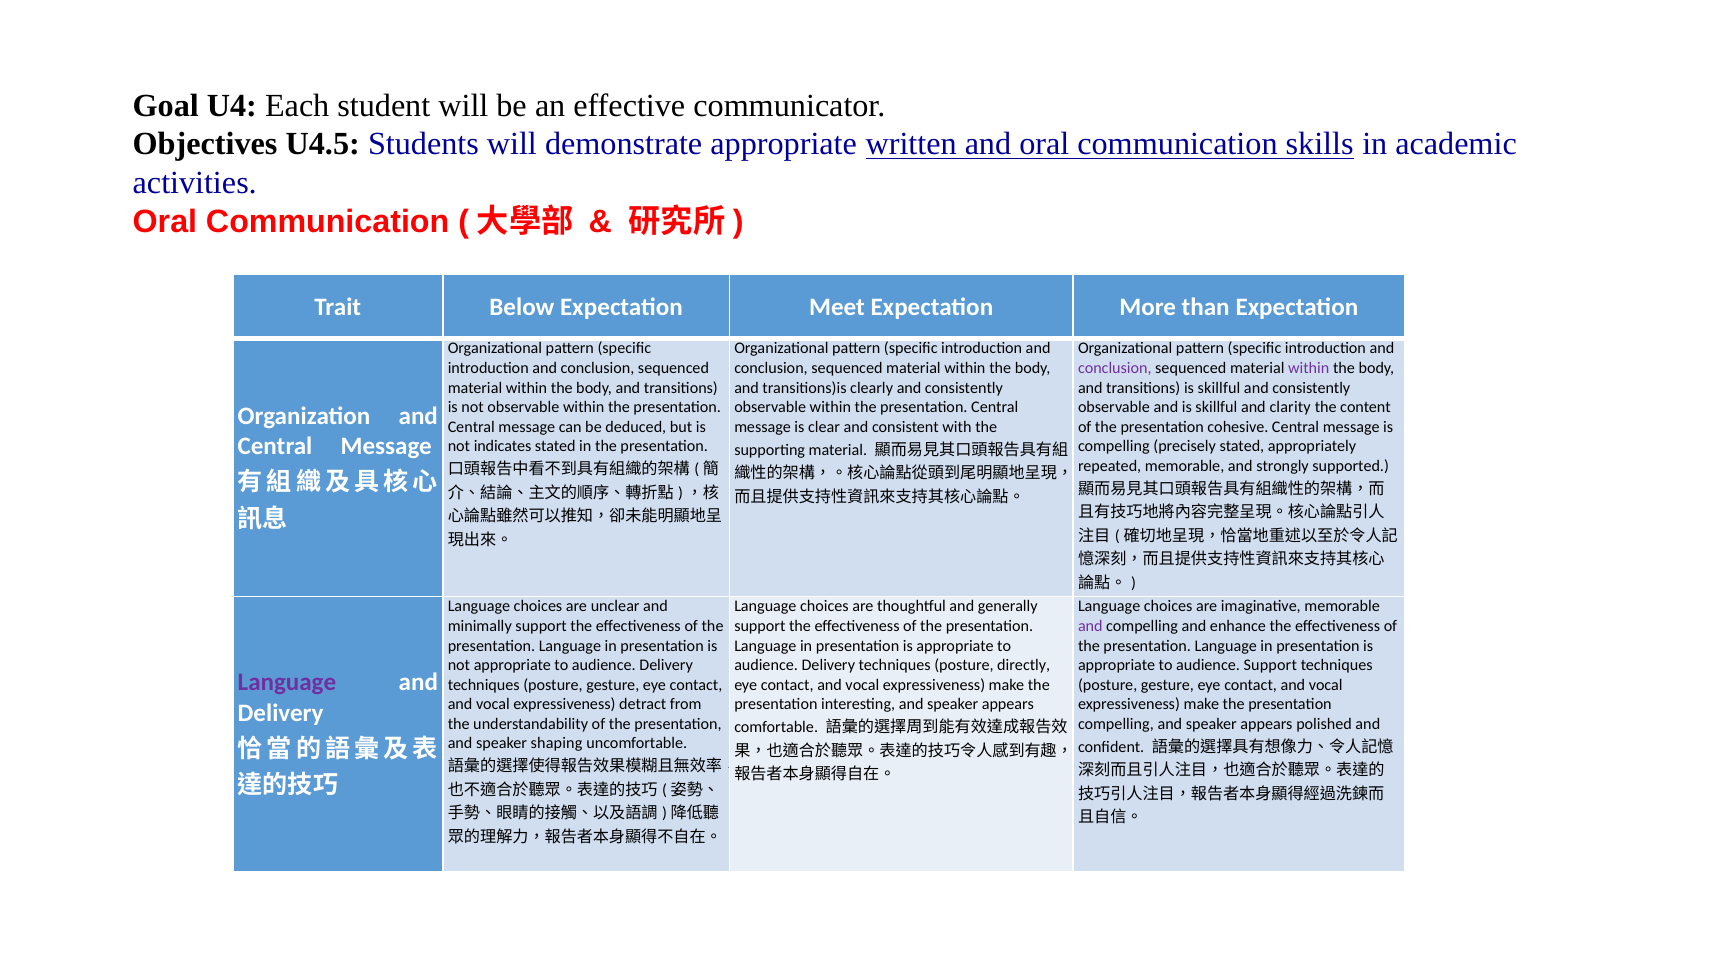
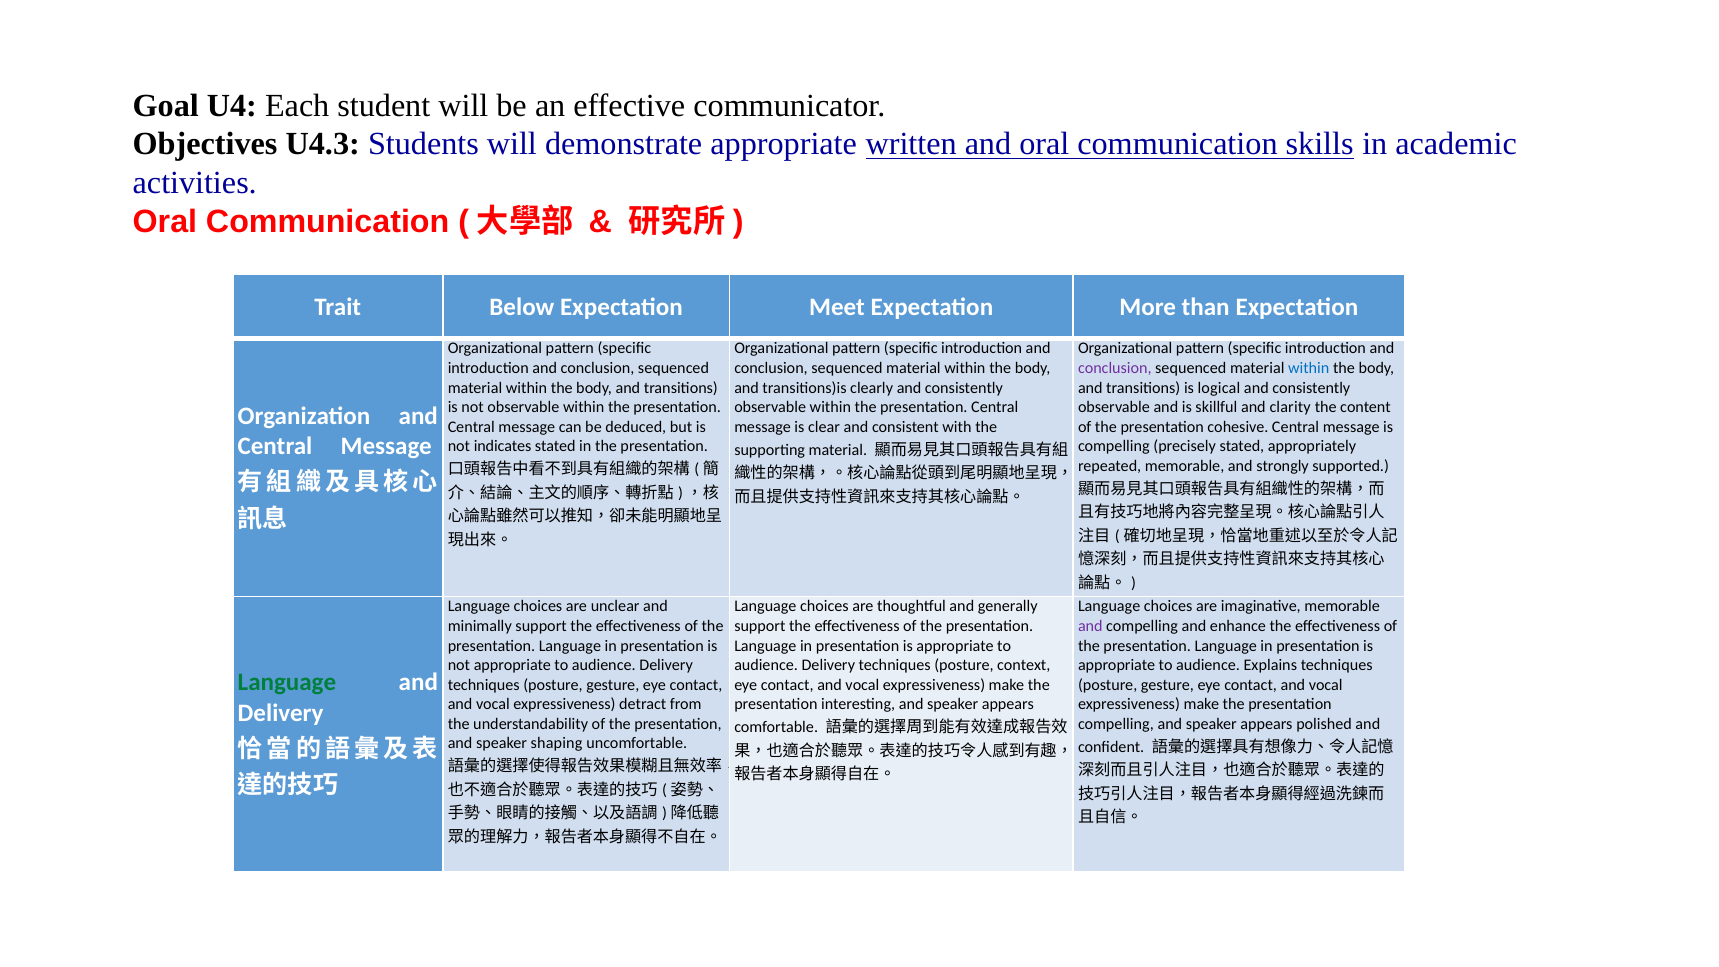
U4.5: U4.5 -> U4.3
within at (1309, 368) colour: purple -> blue
transitions is skillful: skillful -> logical
directly: directly -> context
audience Support: Support -> Explains
Language at (287, 683) colour: purple -> green
